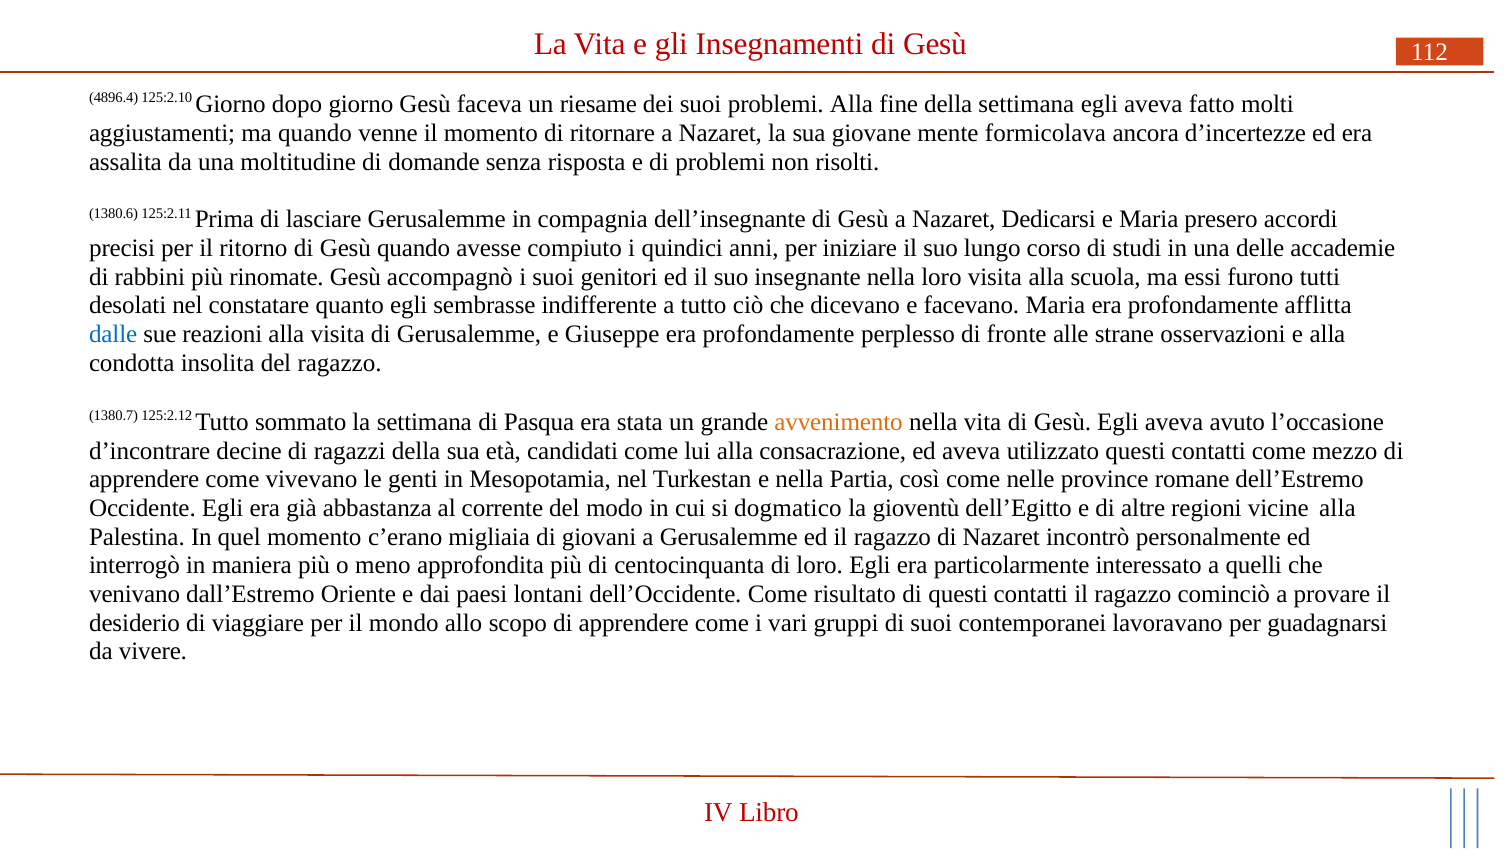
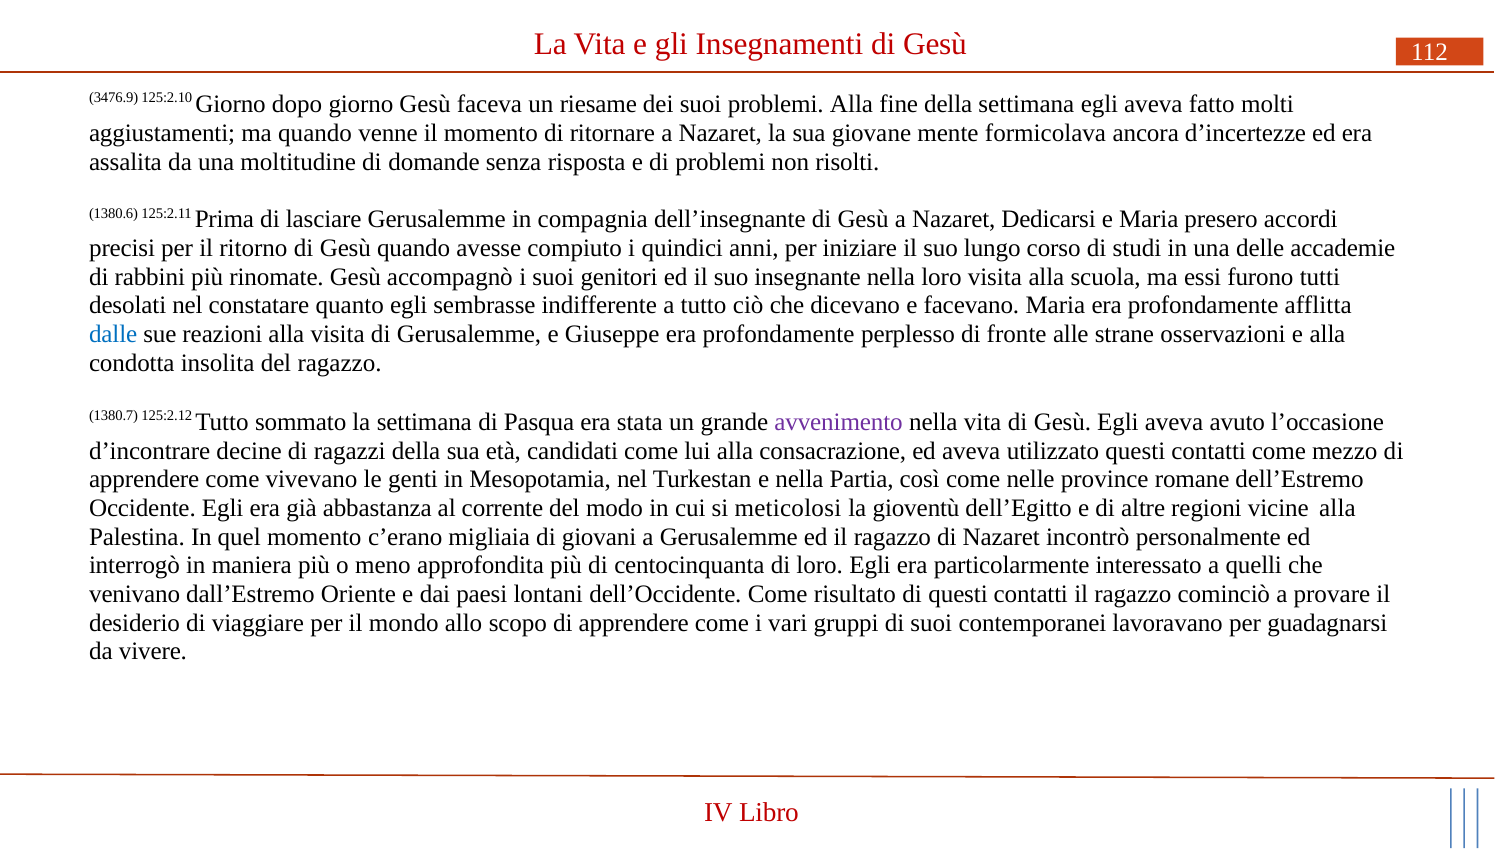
4896.4: 4896.4 -> 3476.9
avvenimento colour: orange -> purple
dogmatico: dogmatico -> meticolosi
